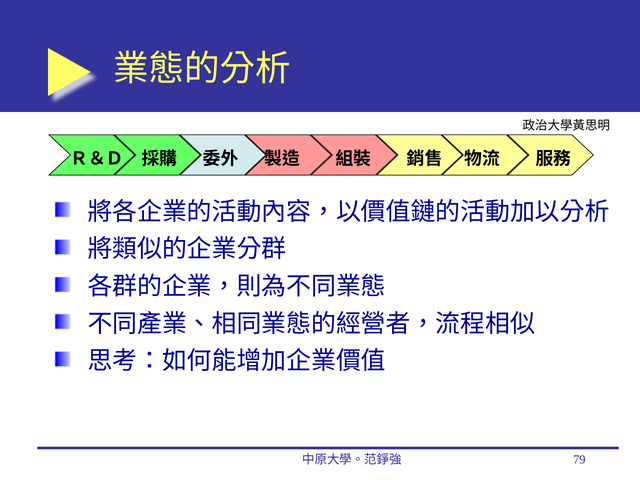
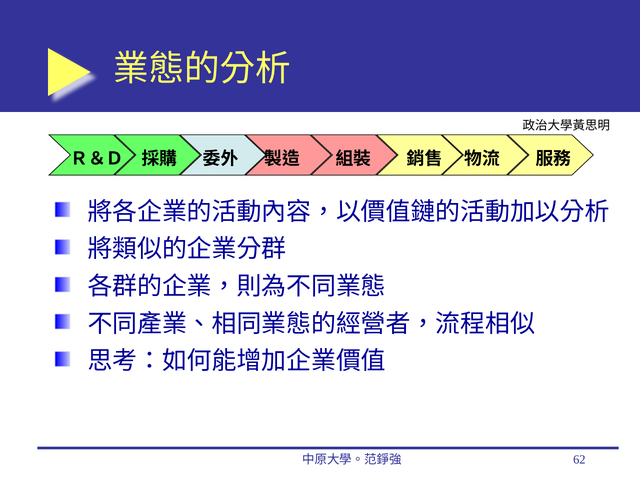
79: 79 -> 62
